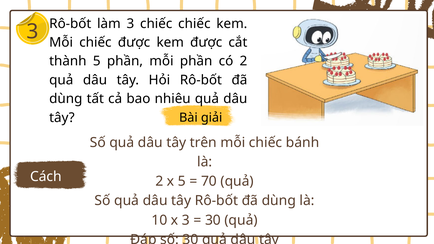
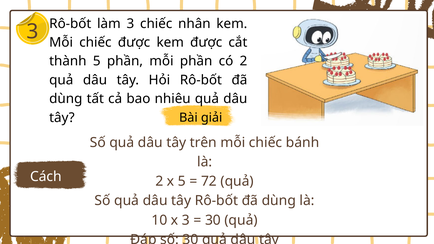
chiếc chiếc: chiếc -> nhân
70: 70 -> 72
